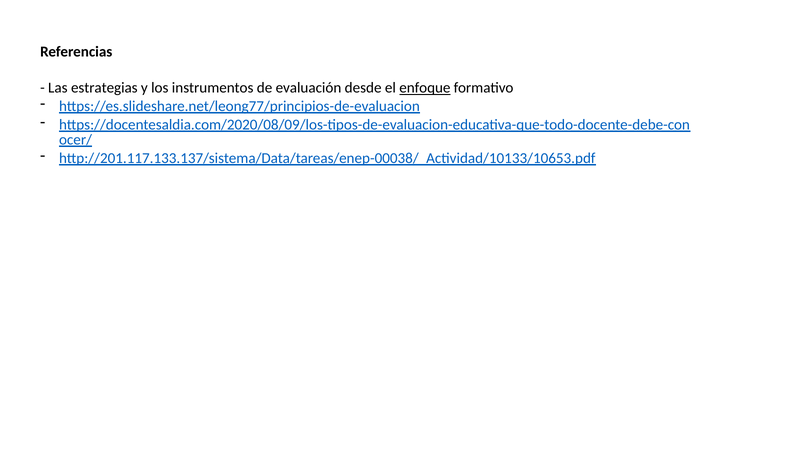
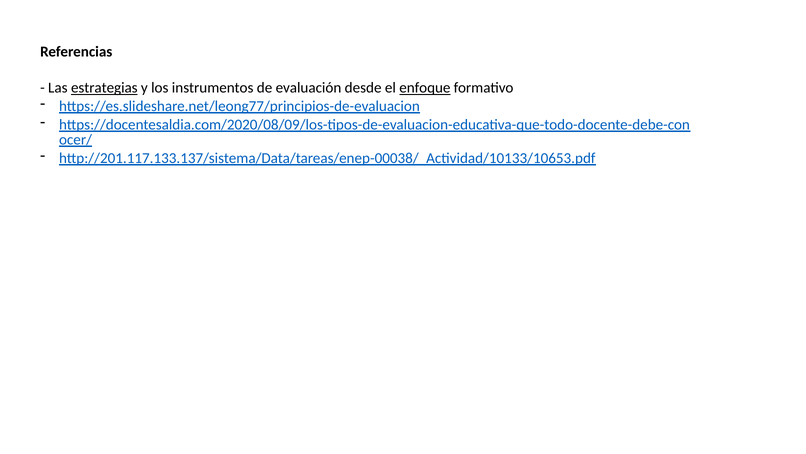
estrategias underline: none -> present
